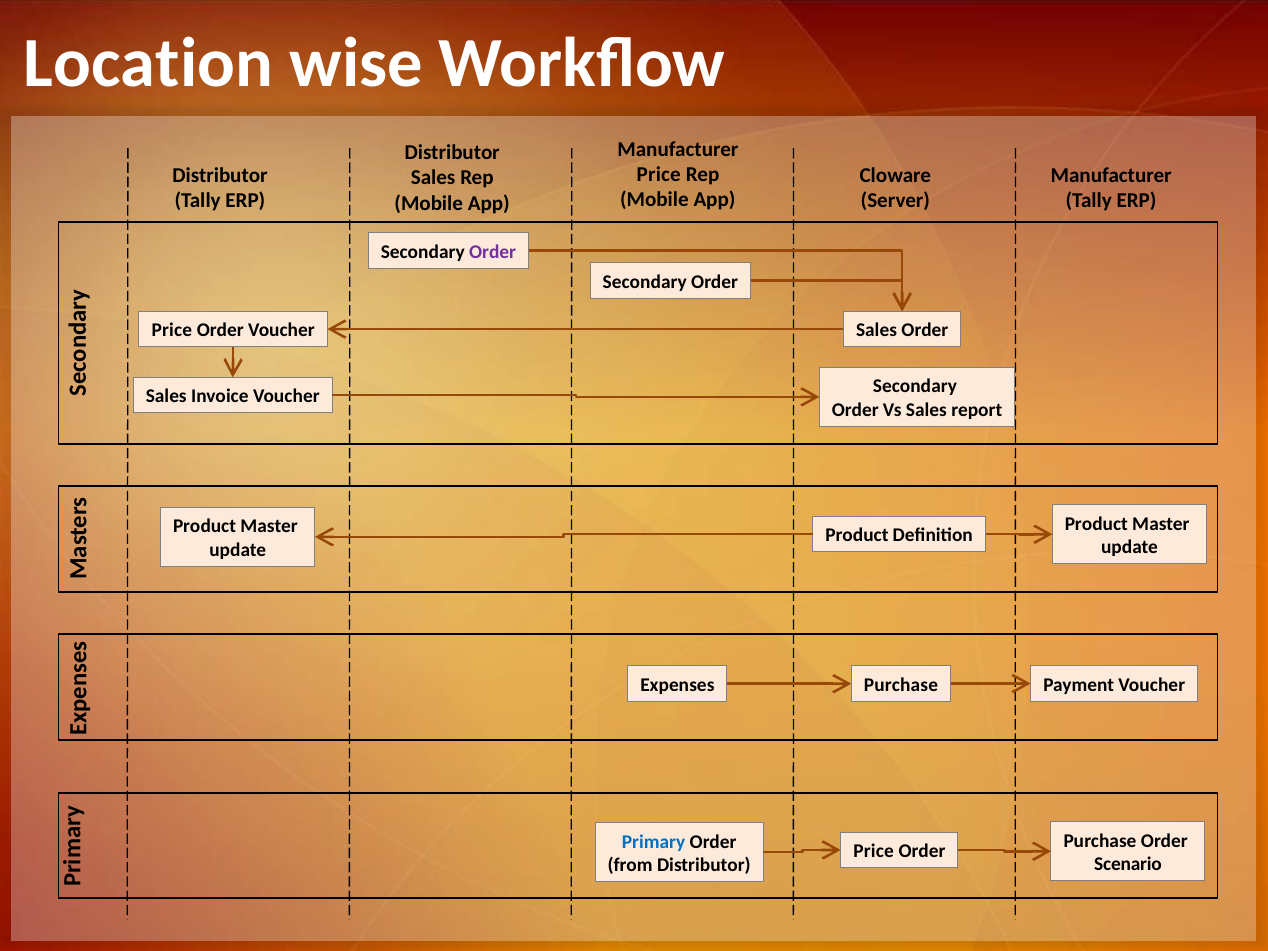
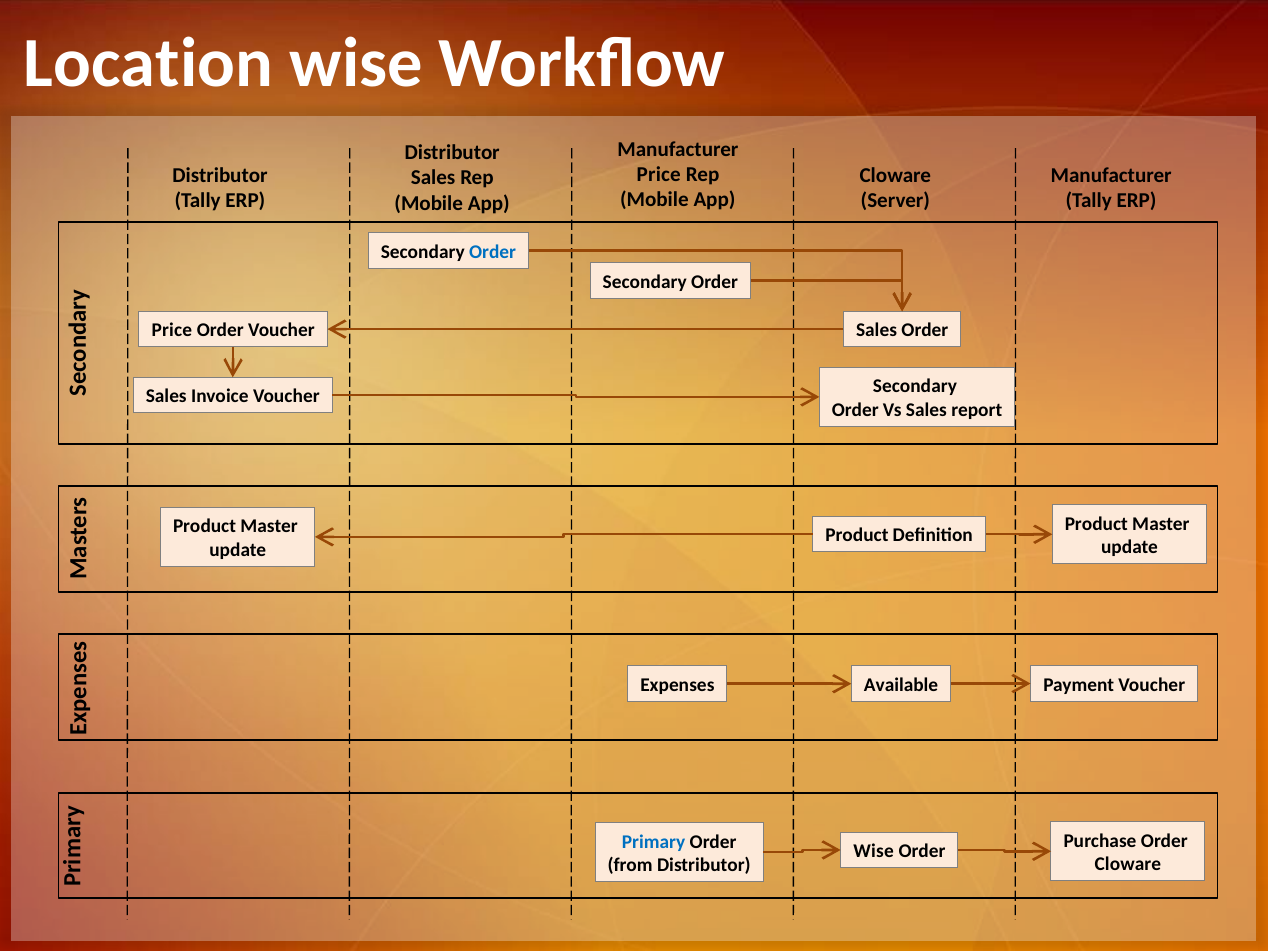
Order at (493, 252) colour: purple -> blue
Expenses Purchase: Purchase -> Available
Price at (874, 851): Price -> Wise
Scenario at (1128, 864): Scenario -> Cloware
